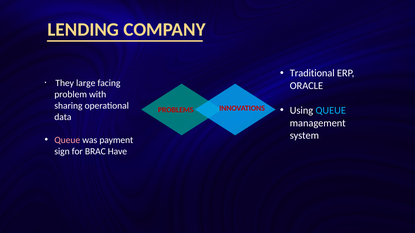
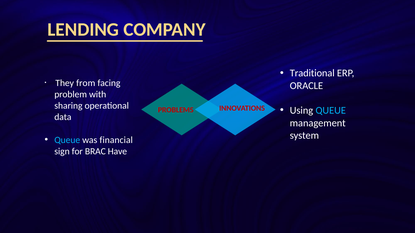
large: large -> from
Queue at (67, 140) colour: pink -> light blue
payment: payment -> financial
